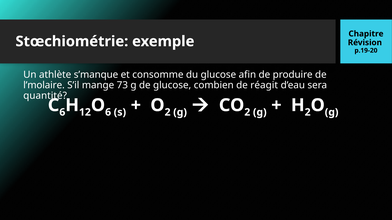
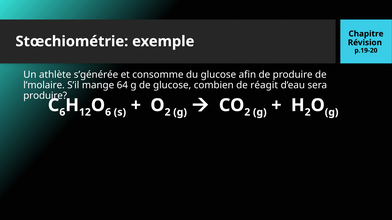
s’manque: s’manque -> s’générée
73: 73 -> 64
quantité at (45, 96): quantité -> produire
